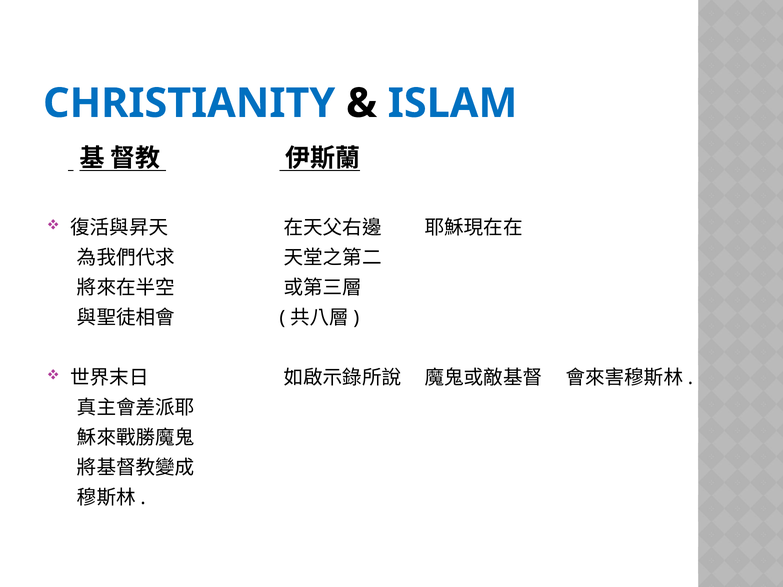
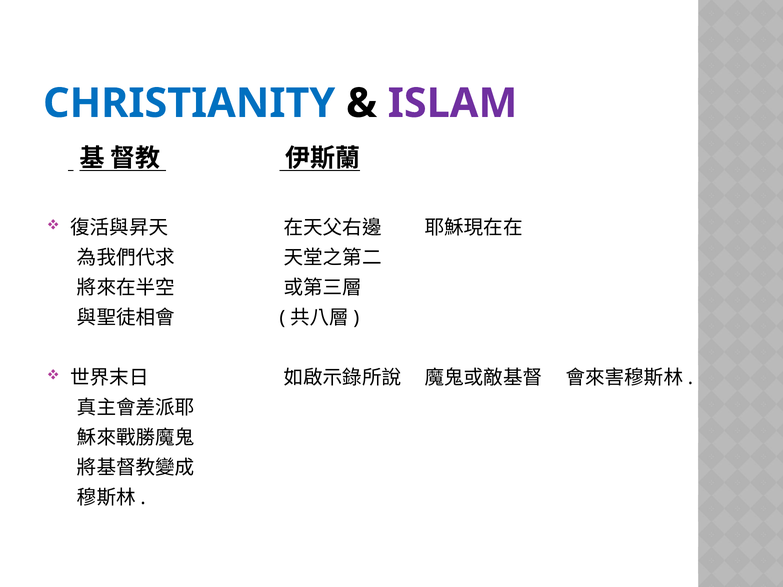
ISLAM colour: blue -> purple
